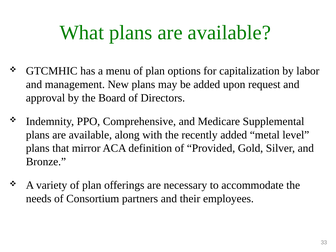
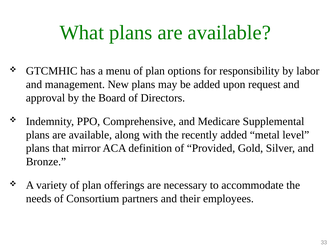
capitalization: capitalization -> responsibility
